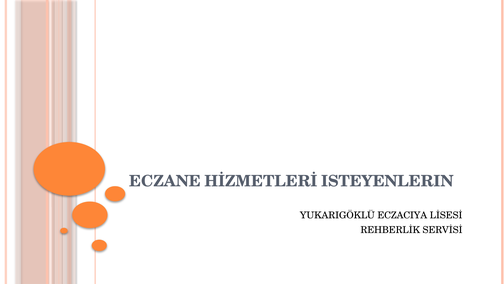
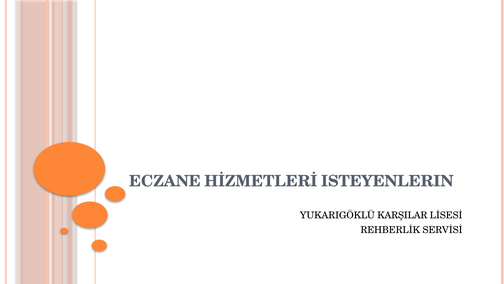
ECZACIYA: ECZACIYA -> KARŞILAR
